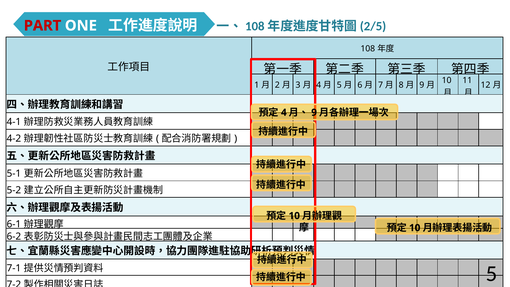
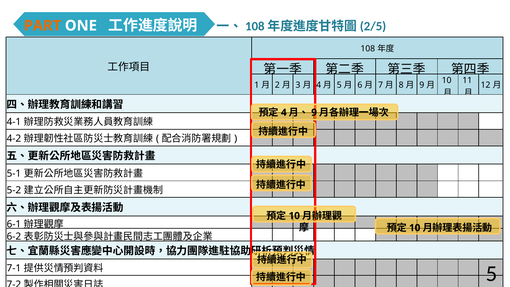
PART colour: red -> orange
